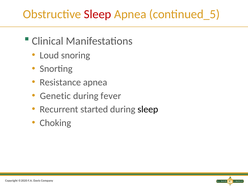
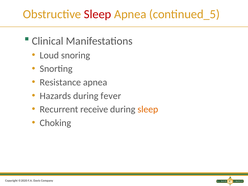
Genetic: Genetic -> Hazards
started: started -> receive
sleep at (148, 109) colour: black -> orange
